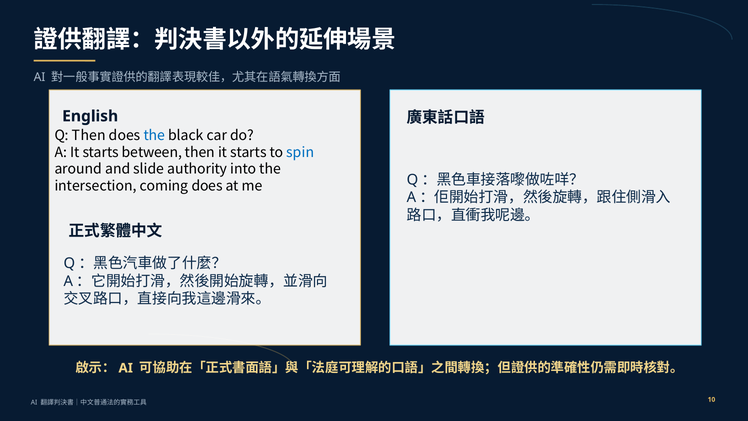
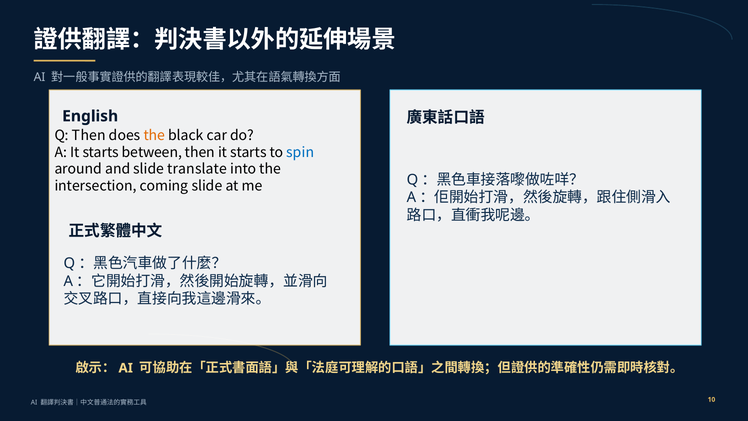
the at (154, 136) colour: blue -> orange
authority: authority -> translate
coming does: does -> slide
